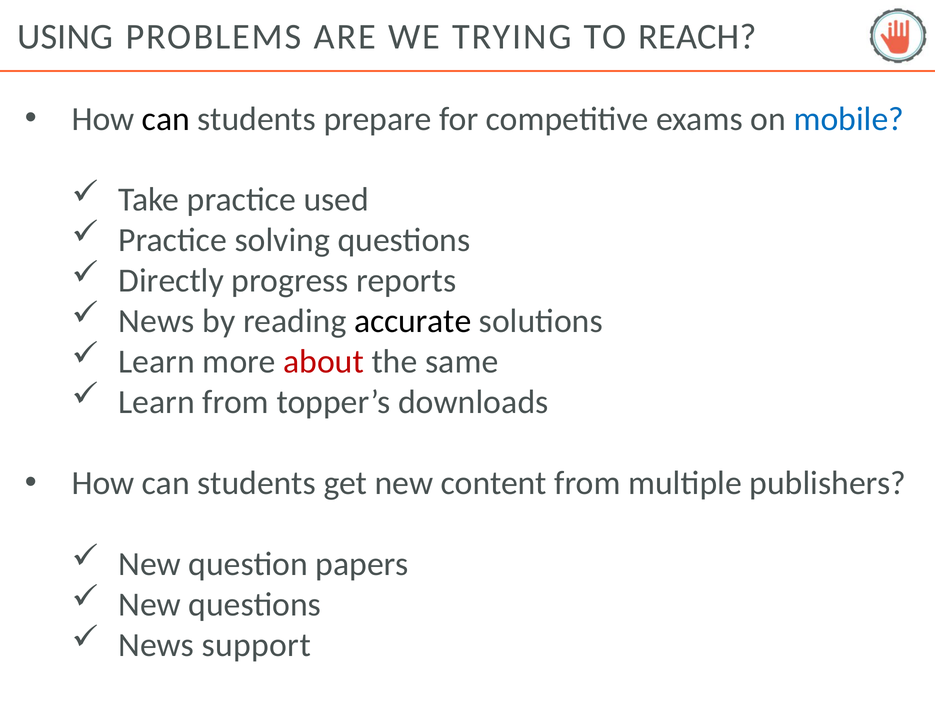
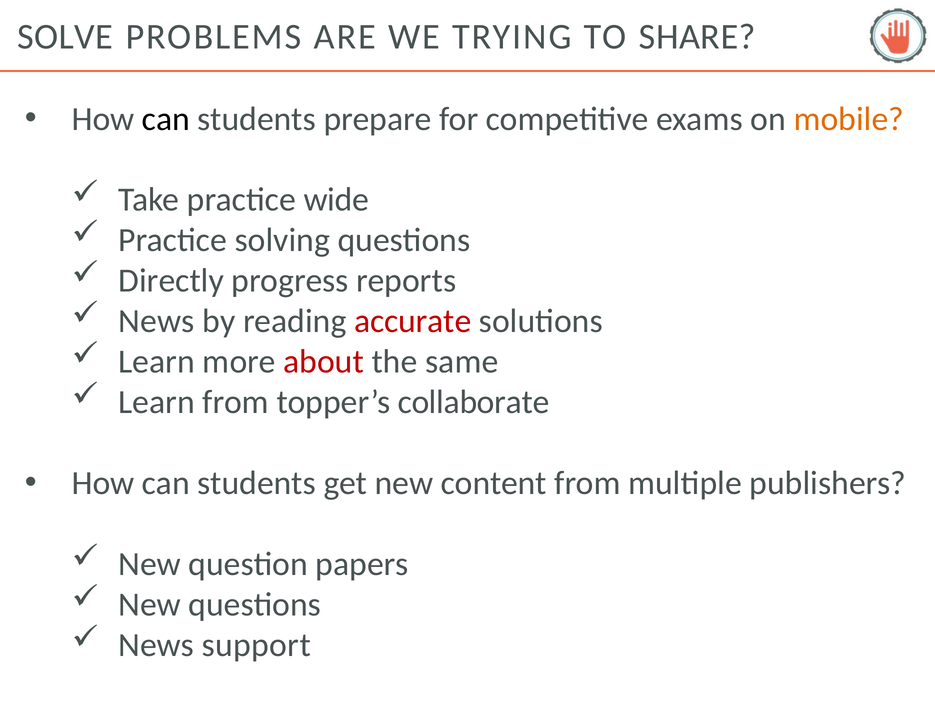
USING: USING -> SOLVE
REACH: REACH -> SHARE
mobile colour: blue -> orange
used: used -> wide
accurate colour: black -> red
downloads: downloads -> collaborate
